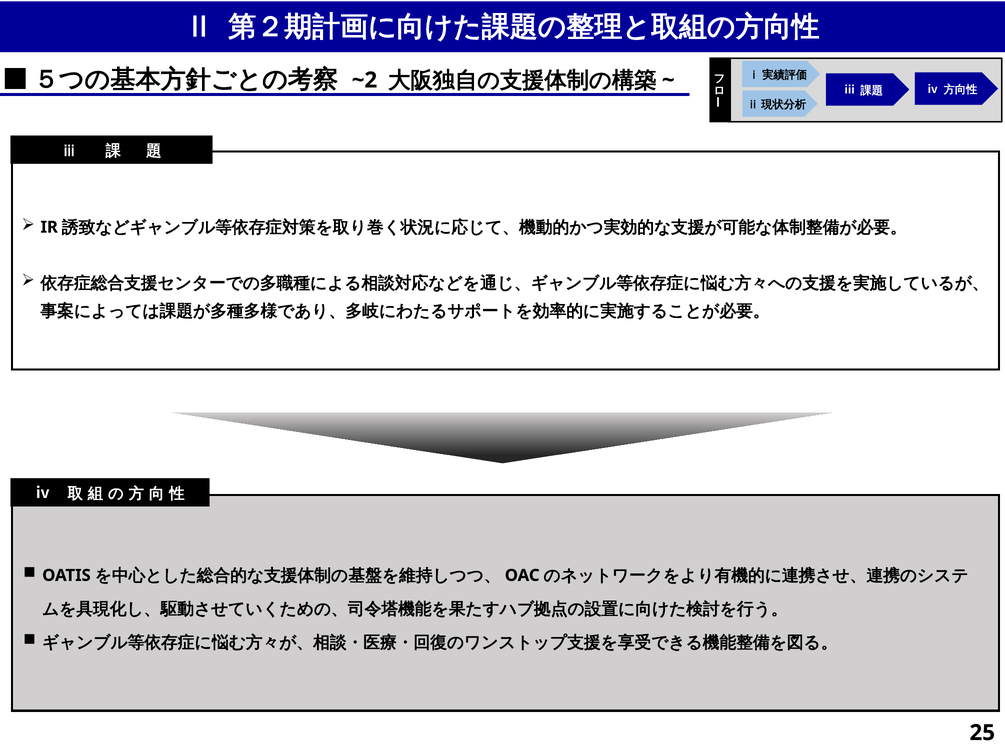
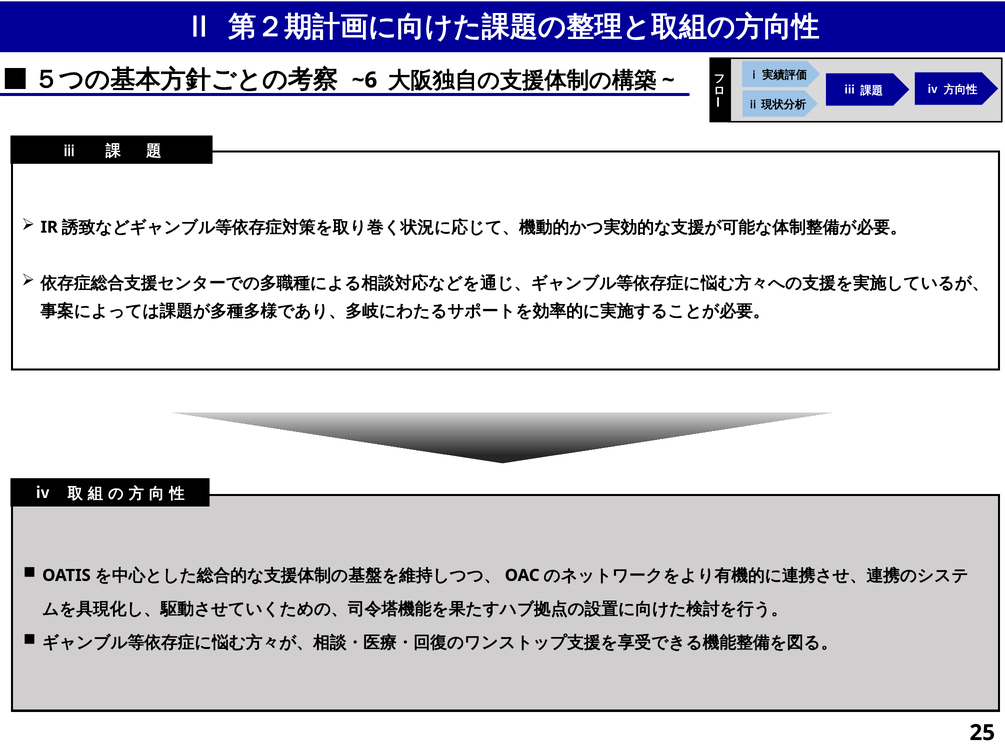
~2: ~2 -> ~6
